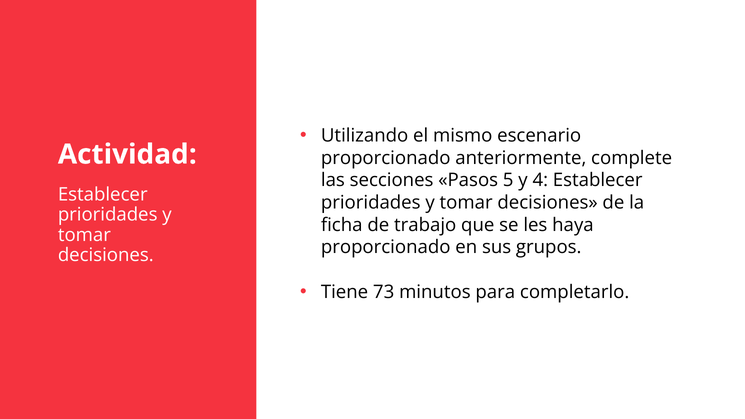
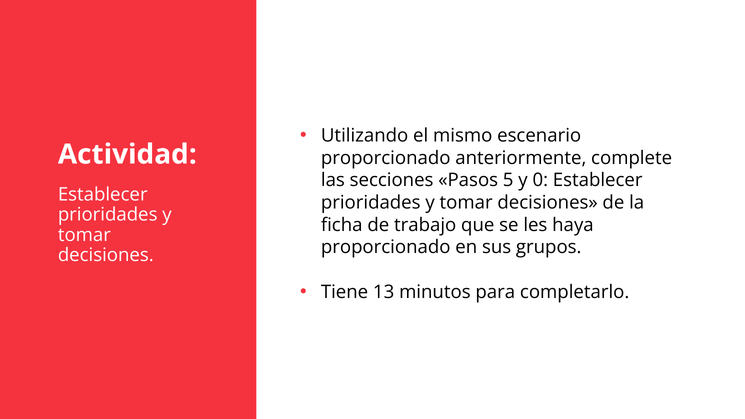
4: 4 -> 0
73: 73 -> 13
